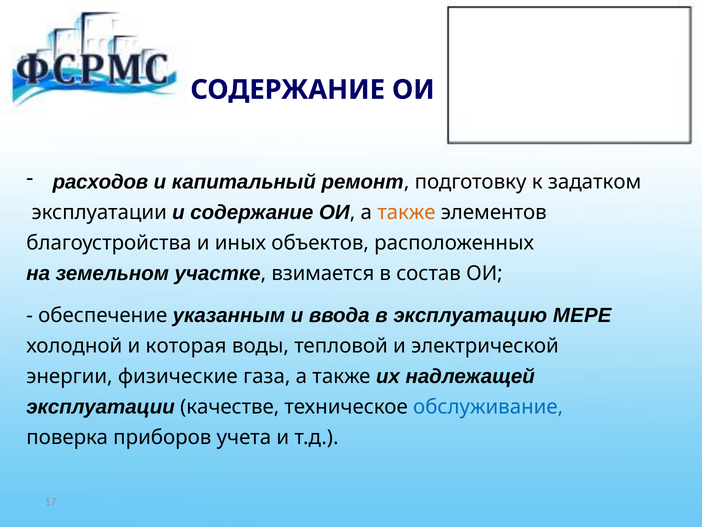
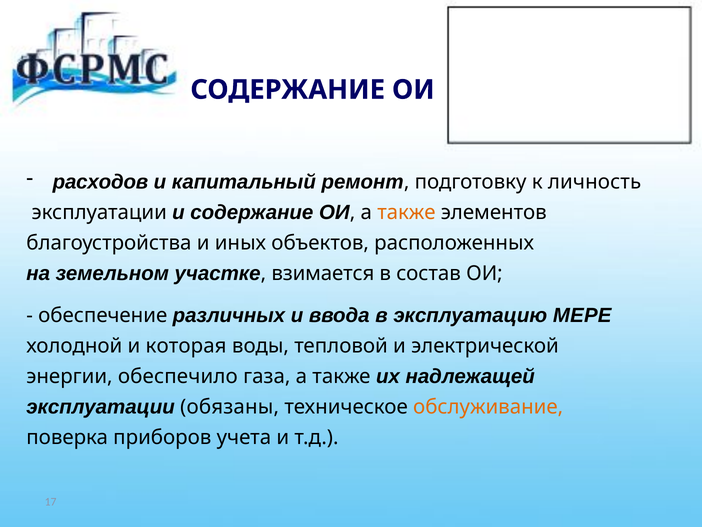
задатком: задатком -> личность
указанным: указанным -> различных
физические: физические -> обеспечило
качестве: качестве -> обязаны
обслуживание colour: blue -> orange
